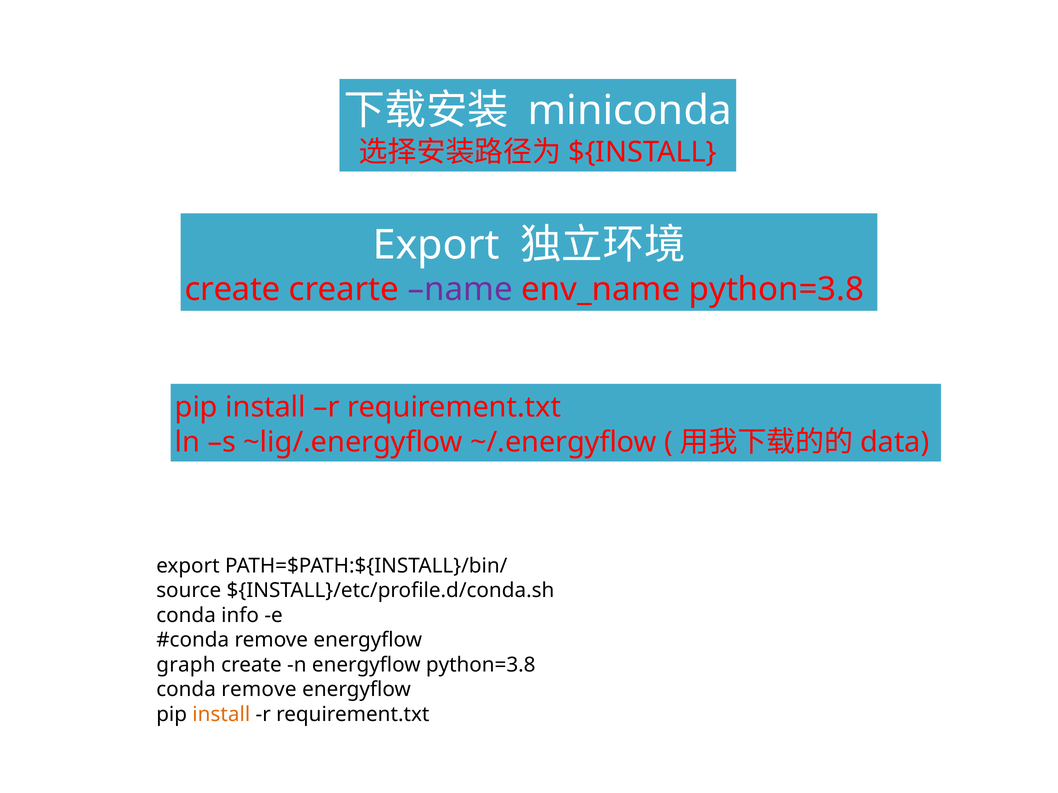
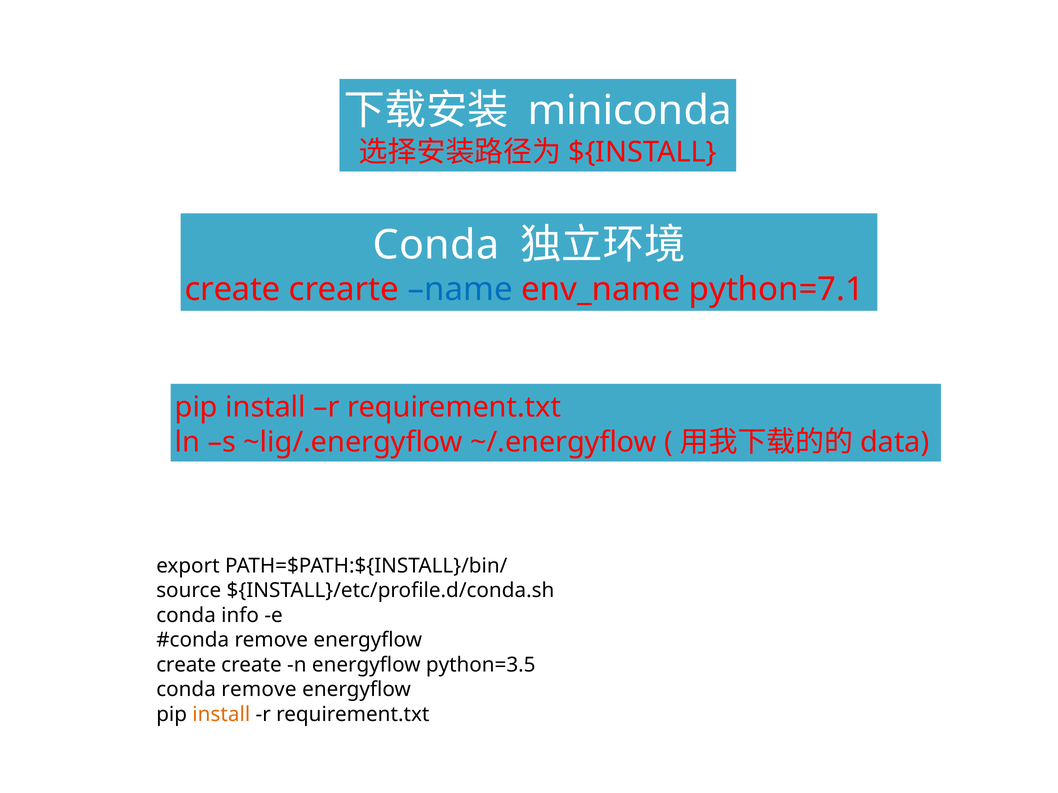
Export at (436, 245): Export -> Conda
name colour: purple -> blue
env_name python=3.8: python=3.8 -> python=7.1
graph at (186, 665): graph -> create
energyflow python=3.8: python=3.8 -> python=3.5
